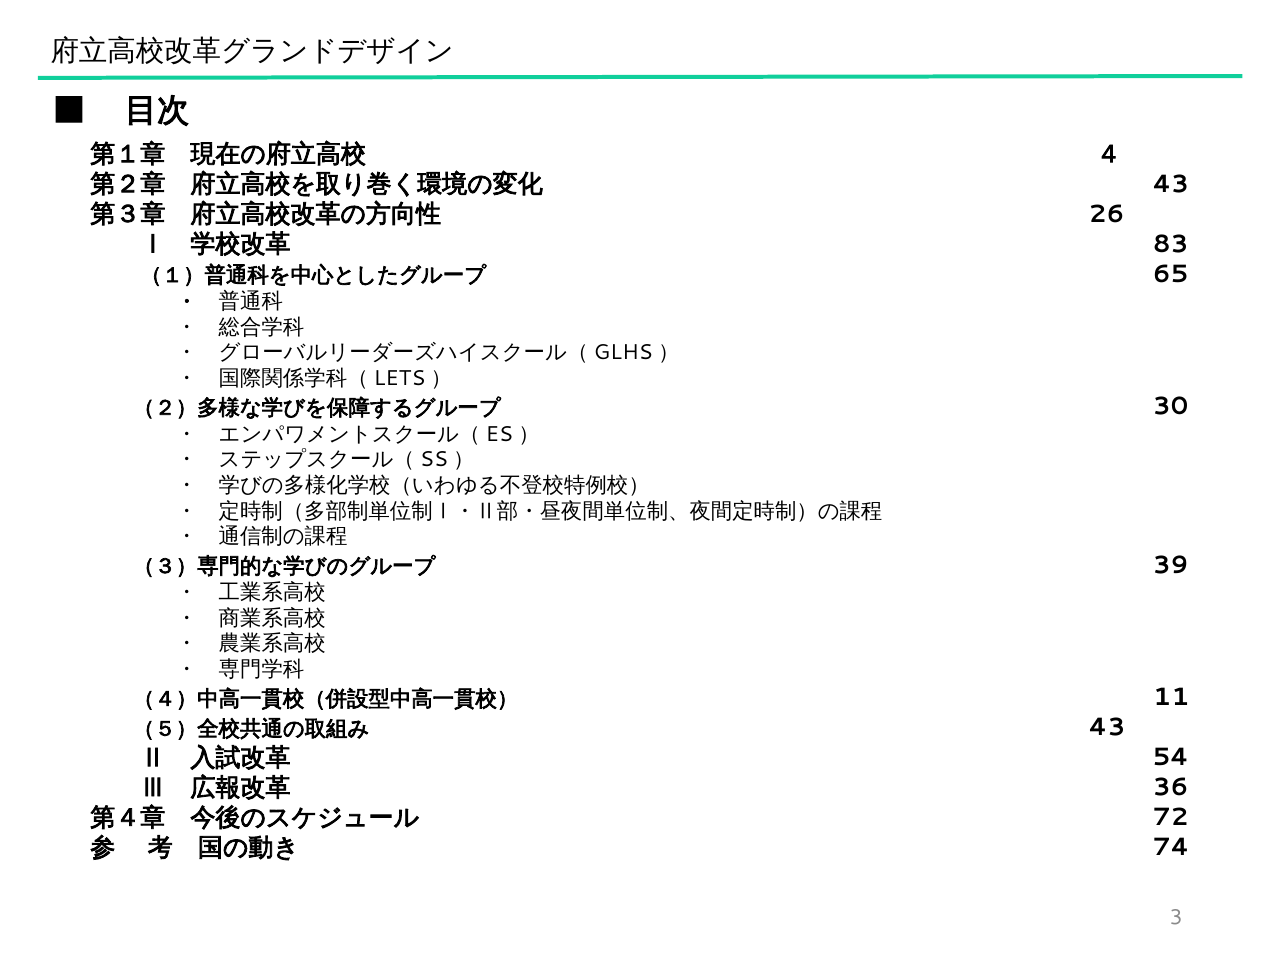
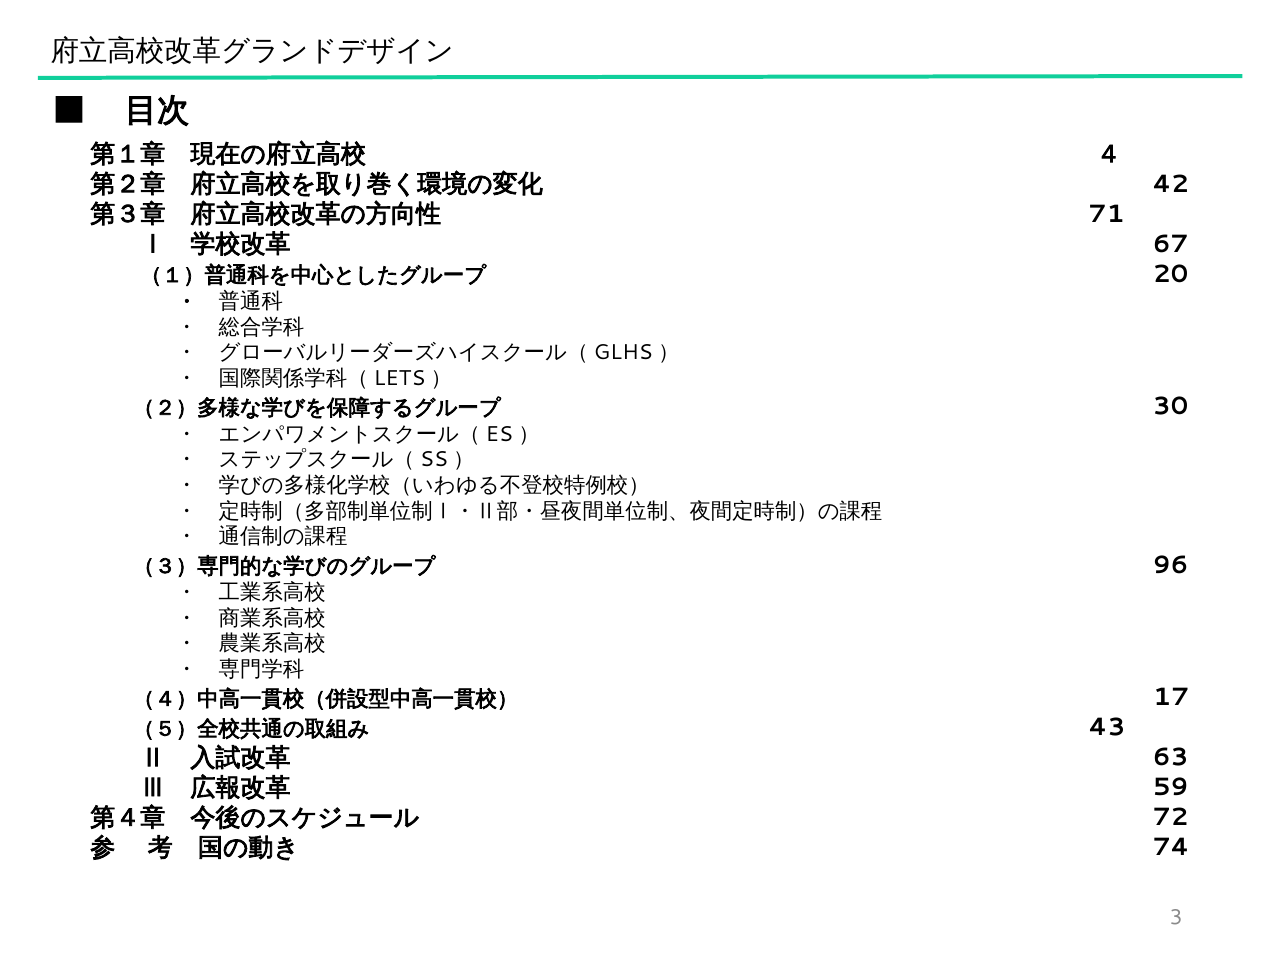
43 at (1171, 184): 43 -> 42
26: 26 -> 71
83: 83 -> 67
65: 65 -> 20
39: 39 -> 96
11: 11 -> 17
54: 54 -> 63
36: 36 -> 59
